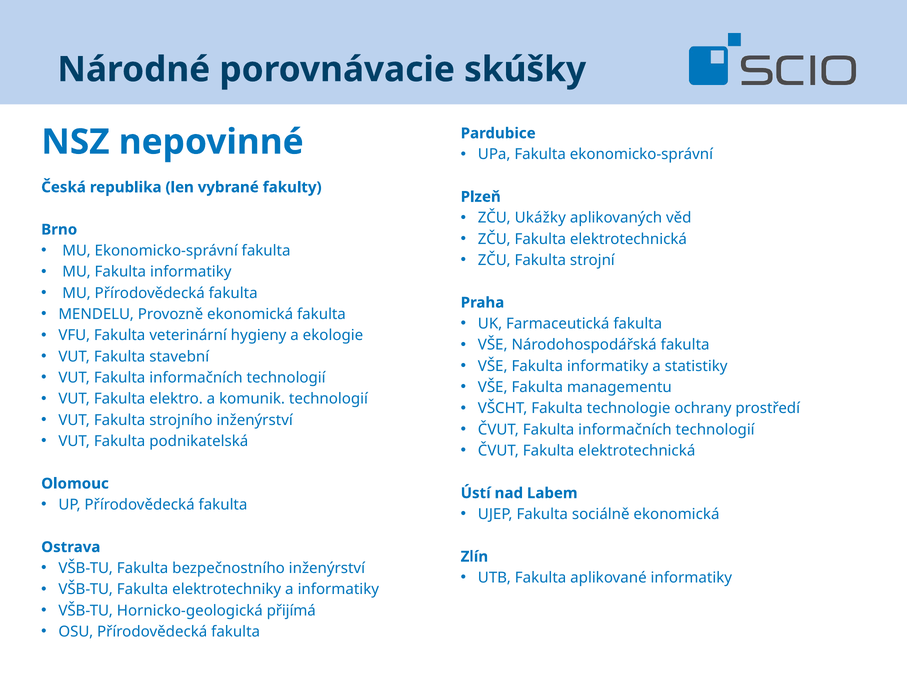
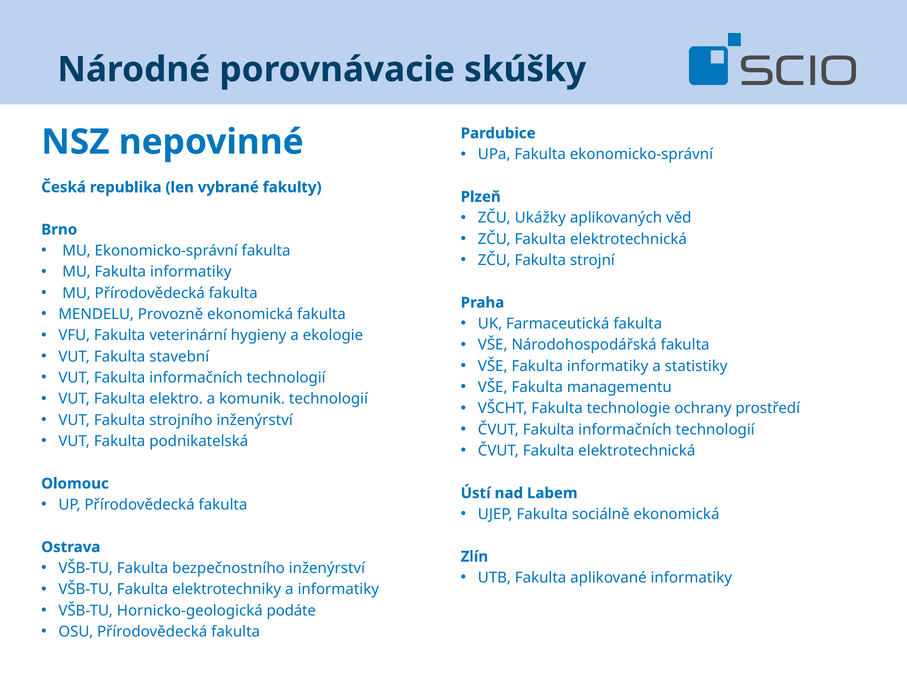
přijímá: přijímá -> podáte
